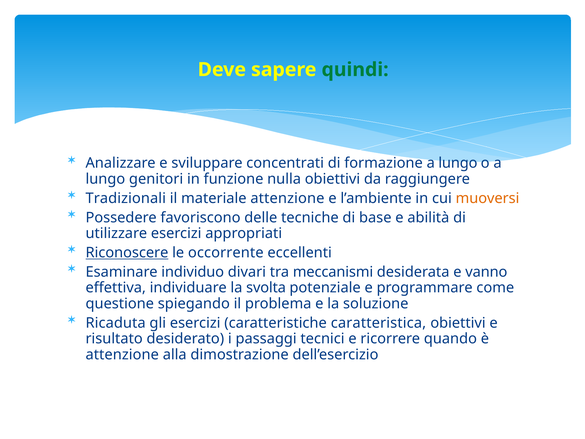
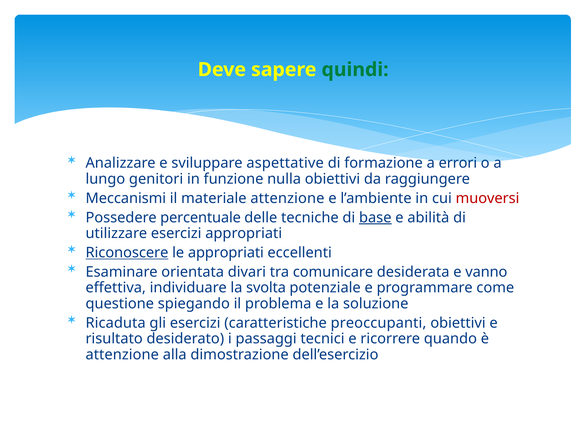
concentrati: concentrati -> aspettative
formazione a lungo: lungo -> errori
Tradizionali: Tradizionali -> Meccanismi
muoversi colour: orange -> red
favoriscono: favoriscono -> percentuale
base underline: none -> present
le occorrente: occorrente -> appropriati
individuo: individuo -> orientata
meccanismi: meccanismi -> comunicare
caratteristica: caratteristica -> preoccupanti
